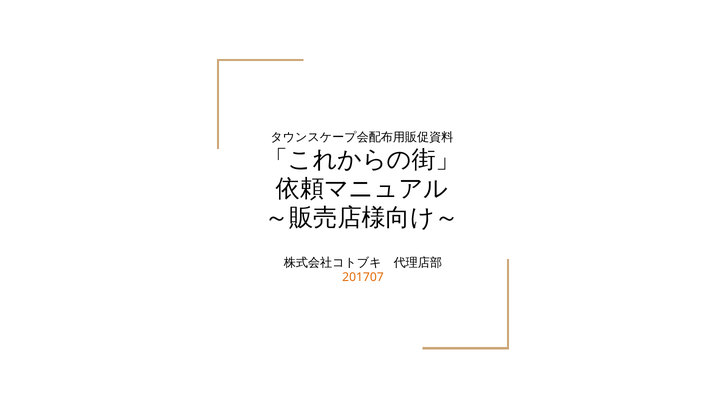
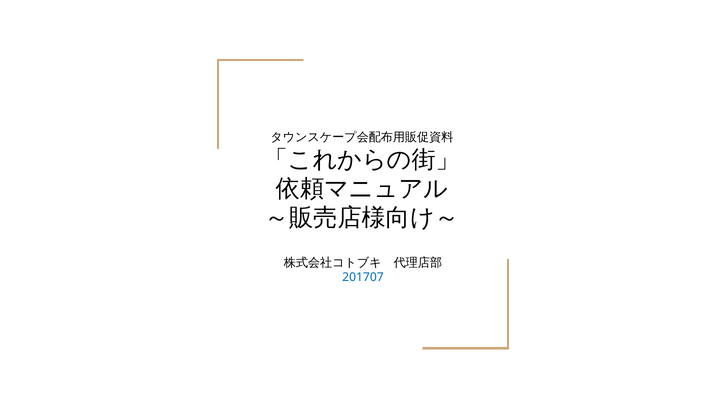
201707 colour: orange -> blue
